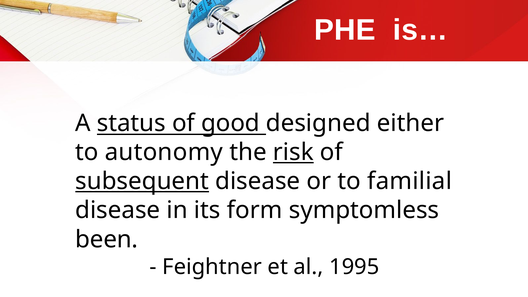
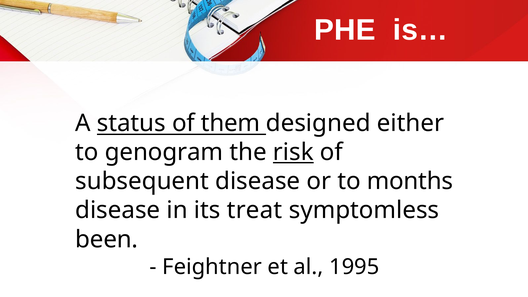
good: good -> them
autonomy: autonomy -> genogram
subsequent underline: present -> none
familial: familial -> months
form: form -> treat
